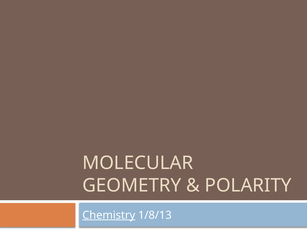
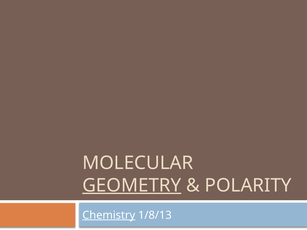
GEOMETRY underline: none -> present
